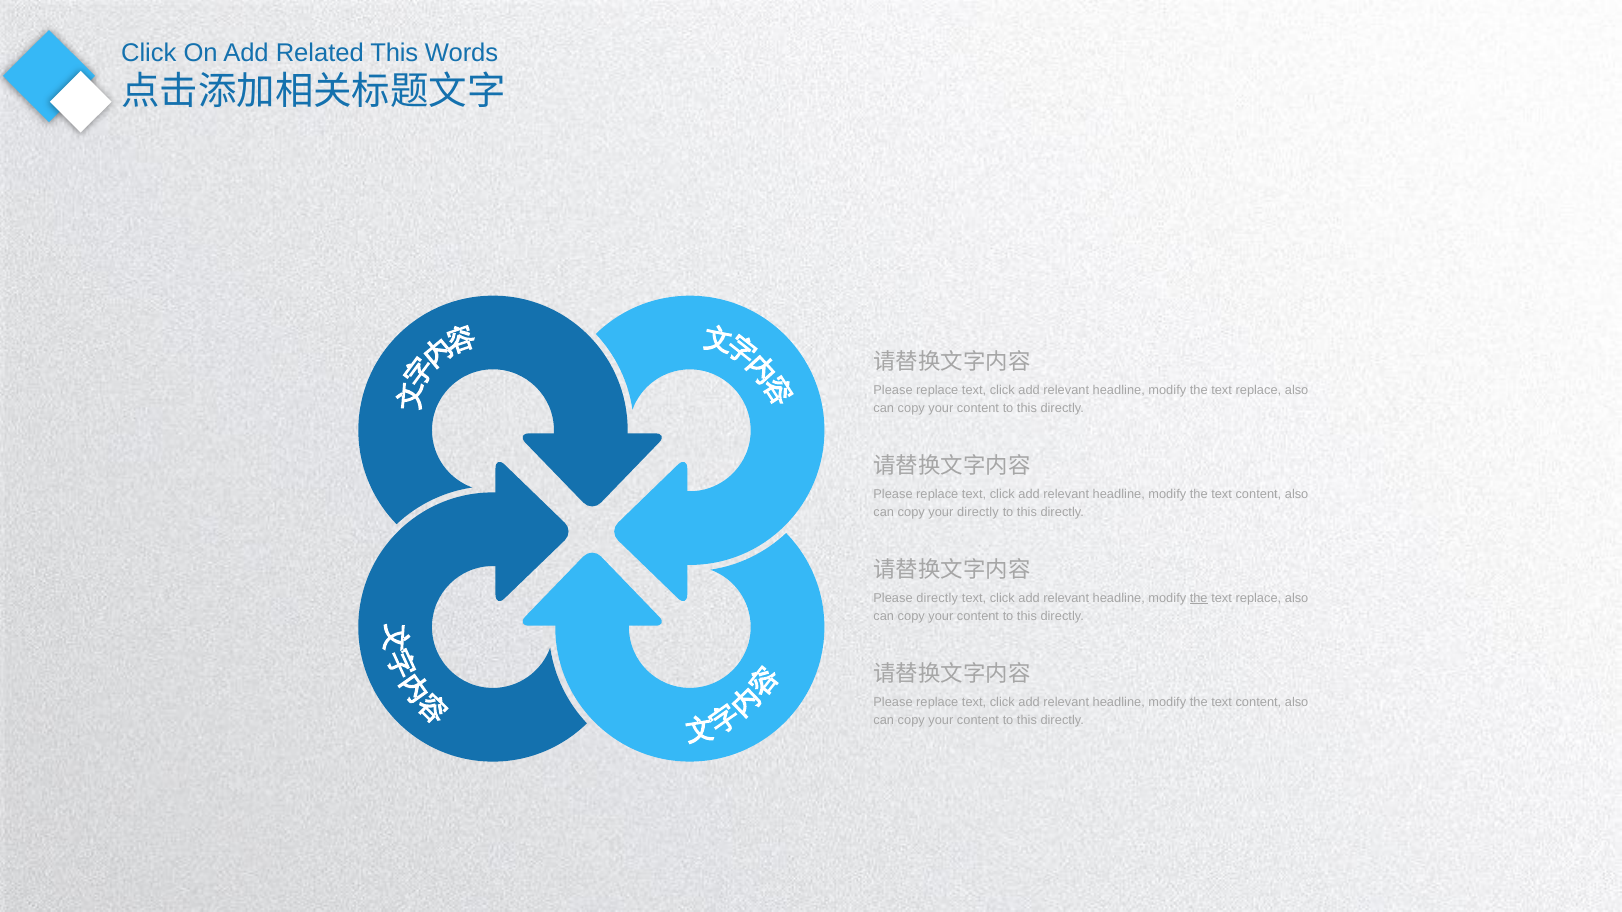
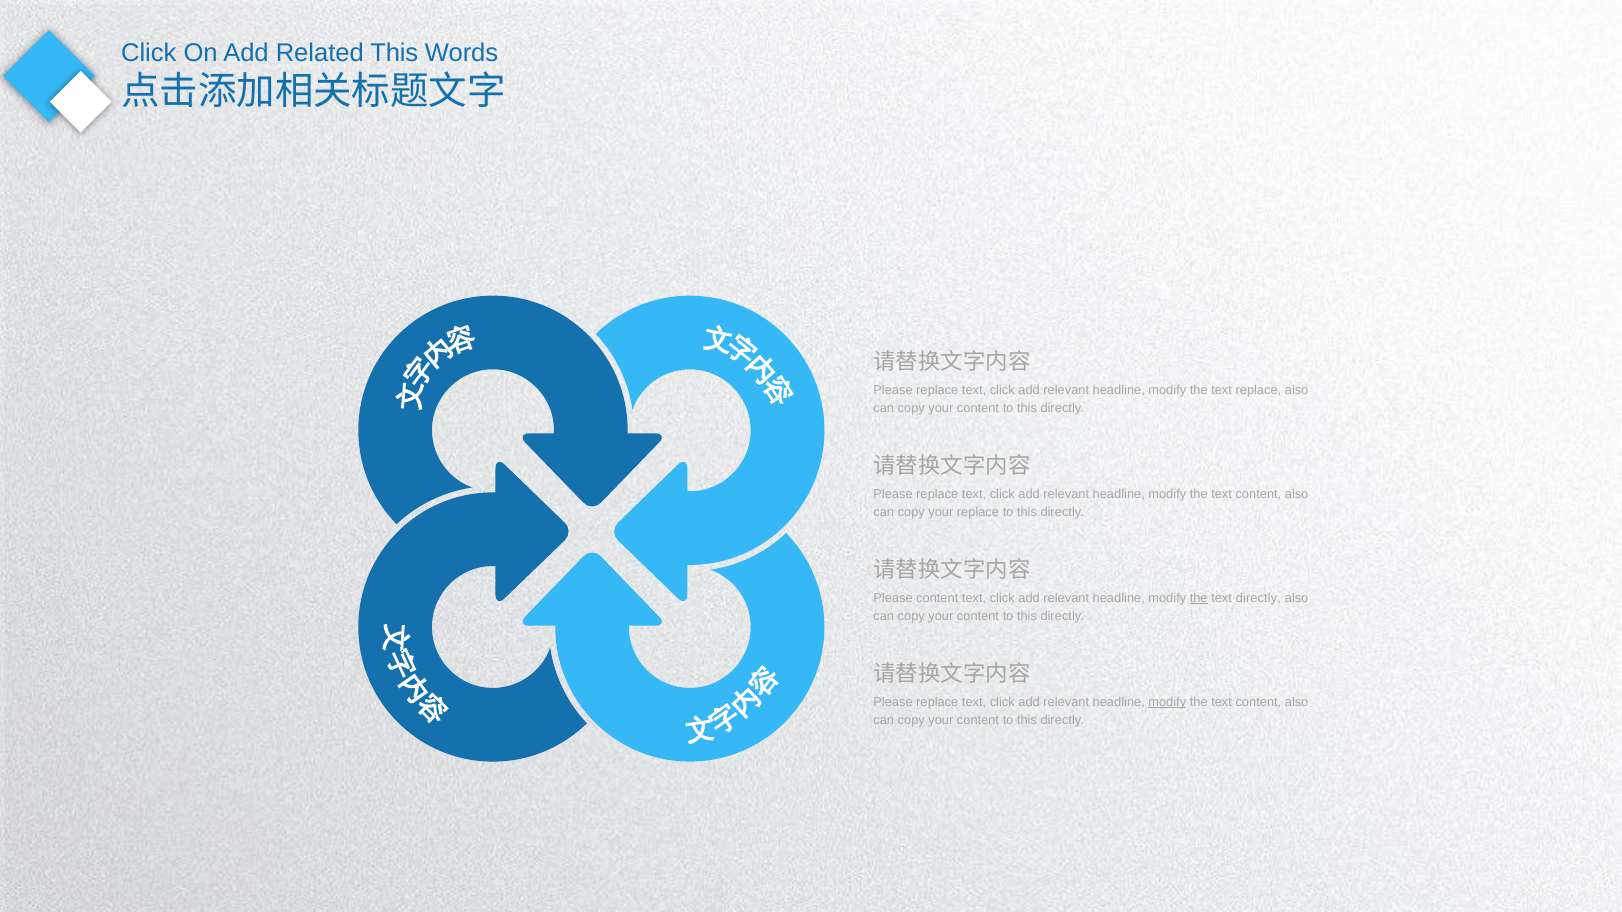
your directly: directly -> replace
Please directly: directly -> content
replace at (1258, 598): replace -> directly
modify at (1167, 702) underline: none -> present
